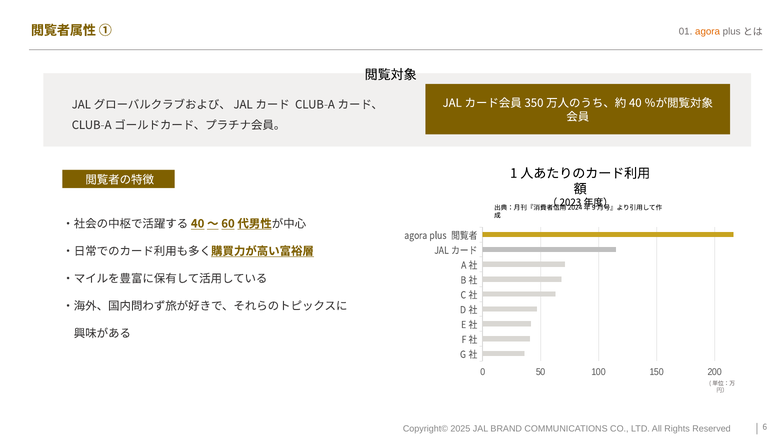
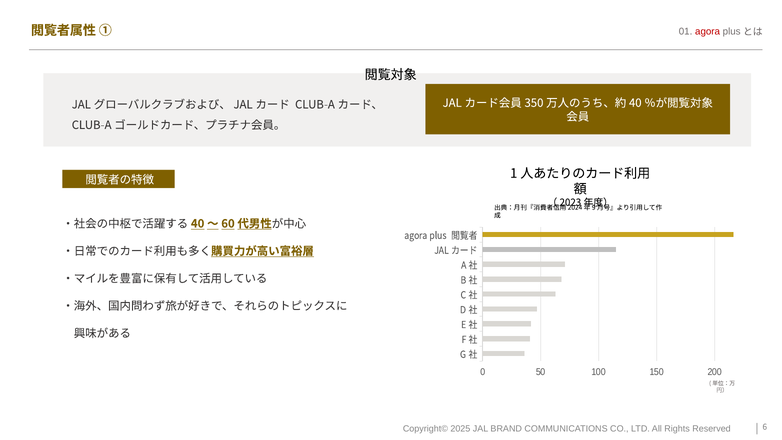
agora at (708, 32) colour: orange -> red
